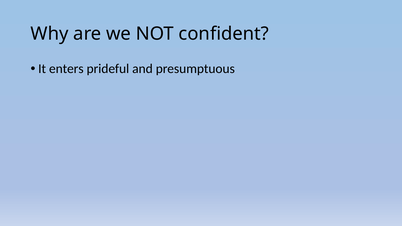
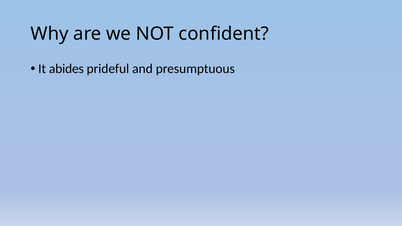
enters: enters -> abides
